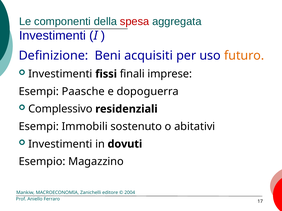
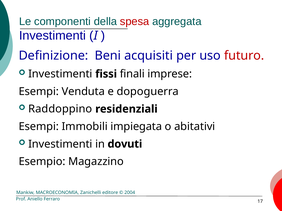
futuro colour: orange -> red
Paasche: Paasche -> Venduta
Complessivo: Complessivo -> Raddoppino
sostenuto: sostenuto -> impiegata
